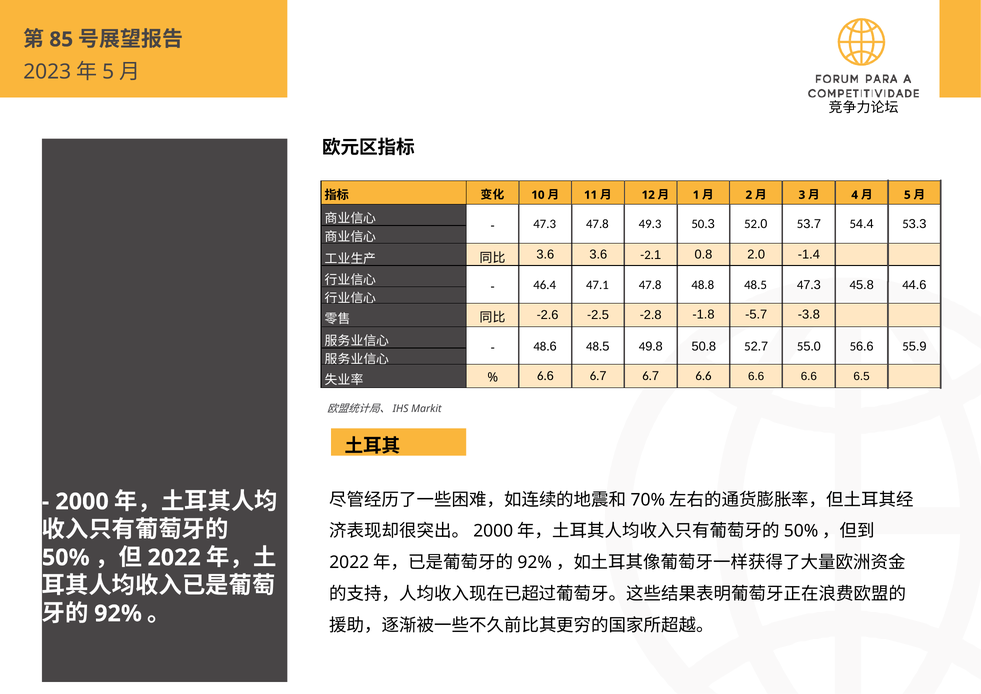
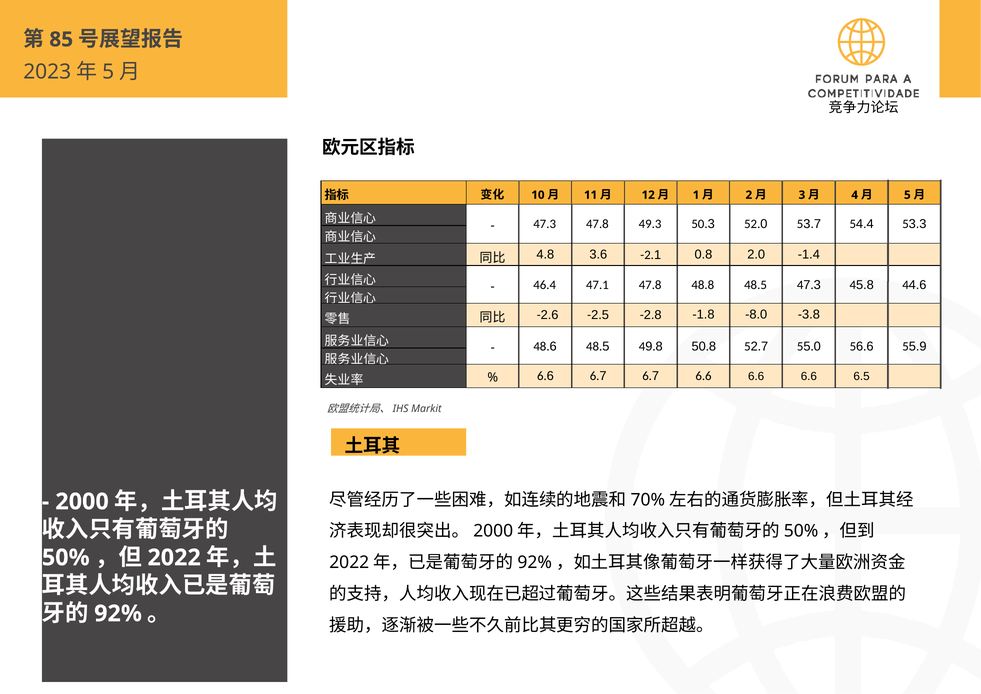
3.6 at (545, 254): 3.6 -> 4.8
-5.7: -5.7 -> -8.0
